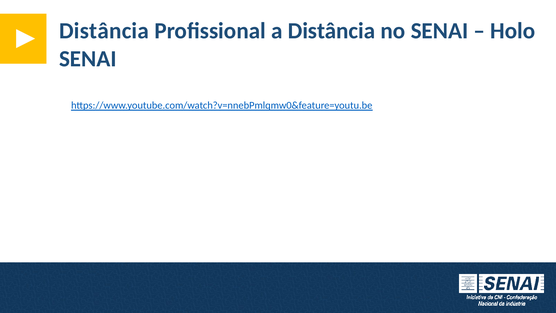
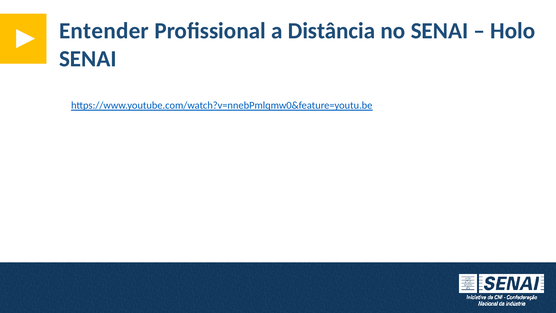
Distância at (104, 31): Distância -> Entender
